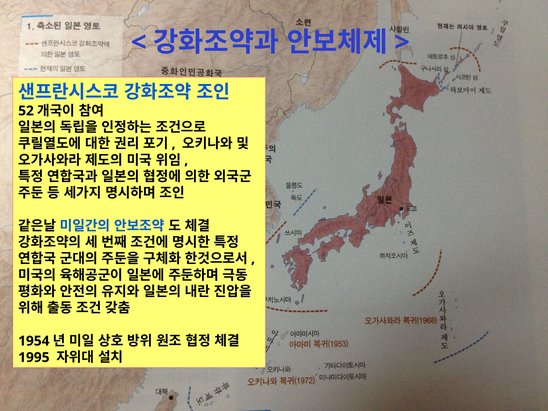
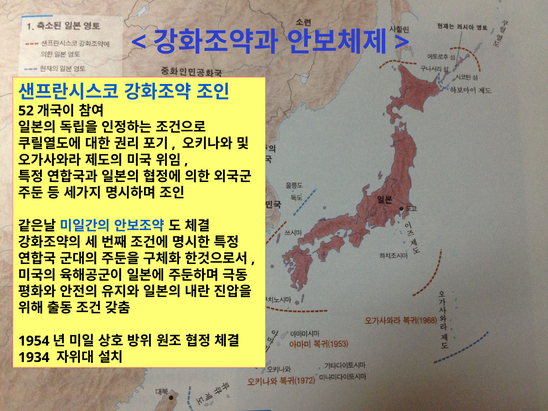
1995: 1995 -> 1934
